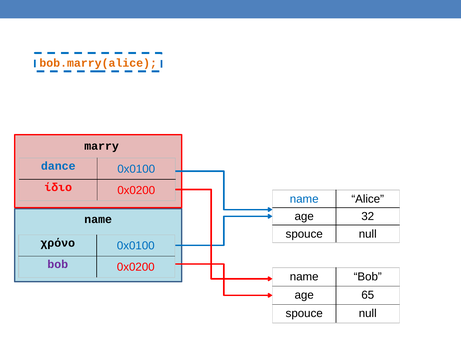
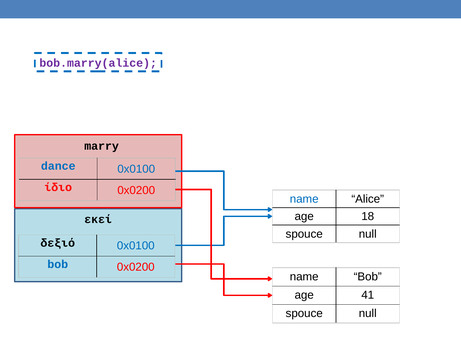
bob.marry(alice colour: orange -> purple
32: 32 -> 18
name at (98, 220): name -> εκεί
χρόνο: χρόνο -> δεξιό
bob at (58, 265) colour: purple -> blue
65: 65 -> 41
